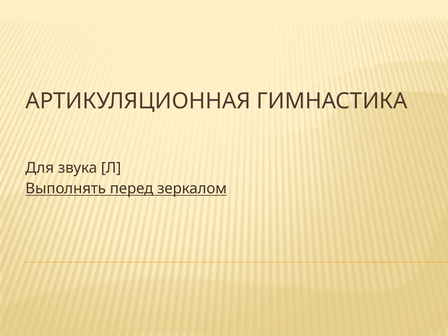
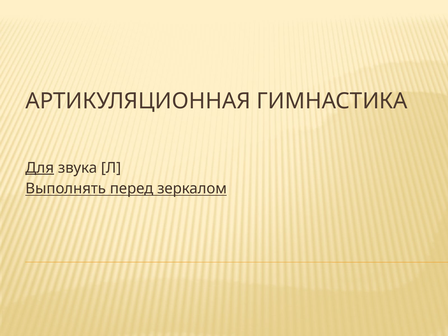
Для underline: none -> present
